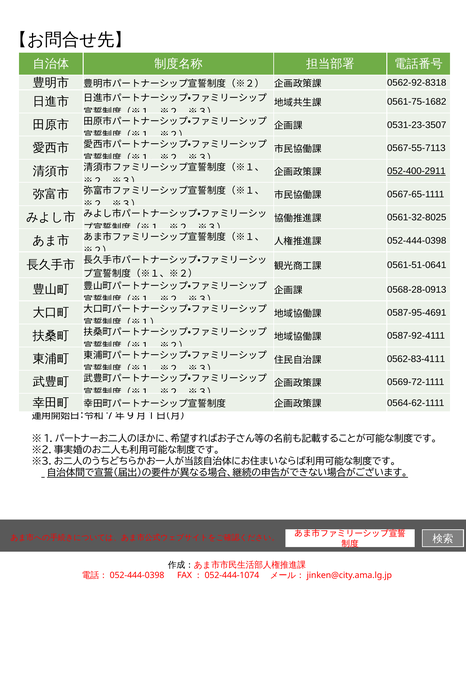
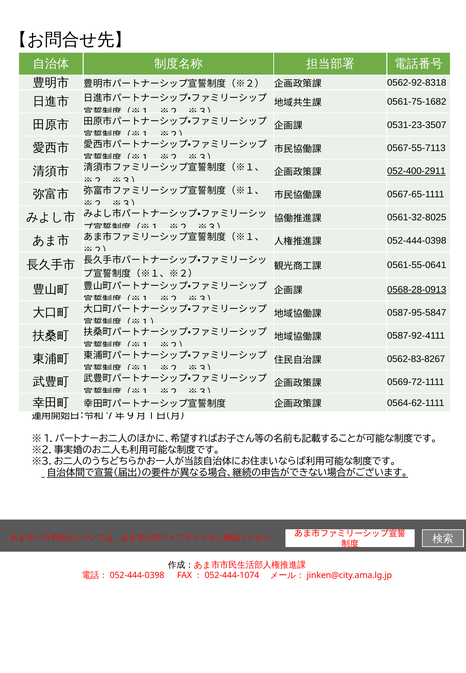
0561‐51‐0641: 0561‐51‐0641 -> 0561‐55‐0641
0568-28-0913 underline: none -> present
0587‐95‐4691: 0587‐95‐4691 -> 0587‐95‐5847
0562-83-4111: 0562-83-4111 -> 0562-83-8267
